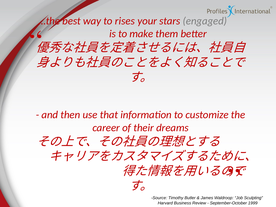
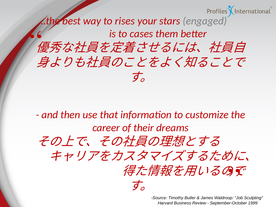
make: make -> cases
